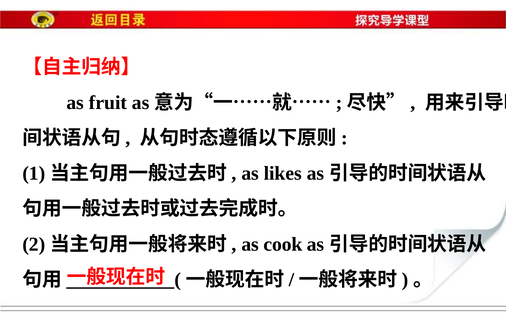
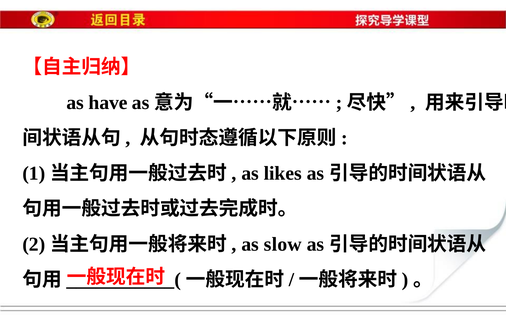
fruit: fruit -> have
cook: cook -> slow
